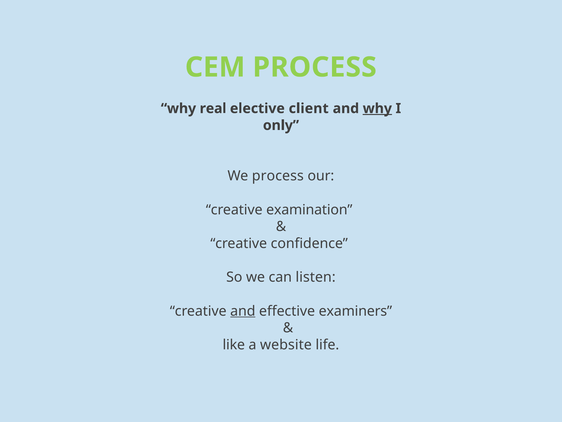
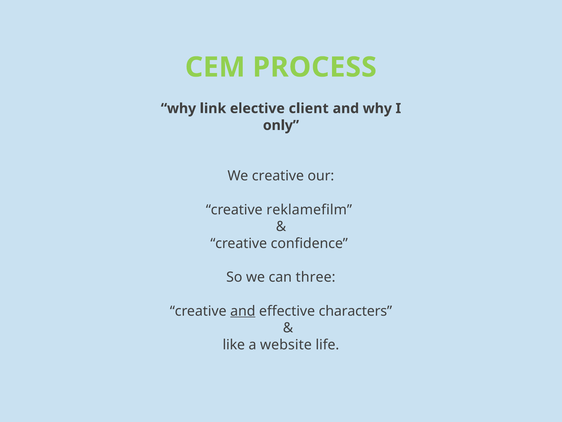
real: real -> link
why at (377, 108) underline: present -> none
We process: process -> creative
examination: examination -> reklamefilm
listen: listen -> three
examiners: examiners -> characters
